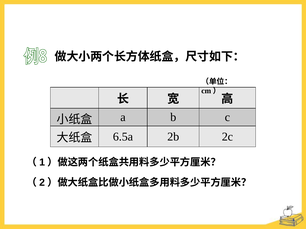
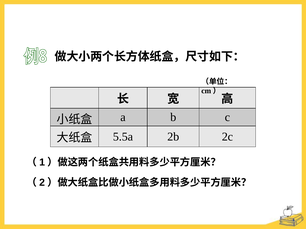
6.5a: 6.5a -> 5.5a
